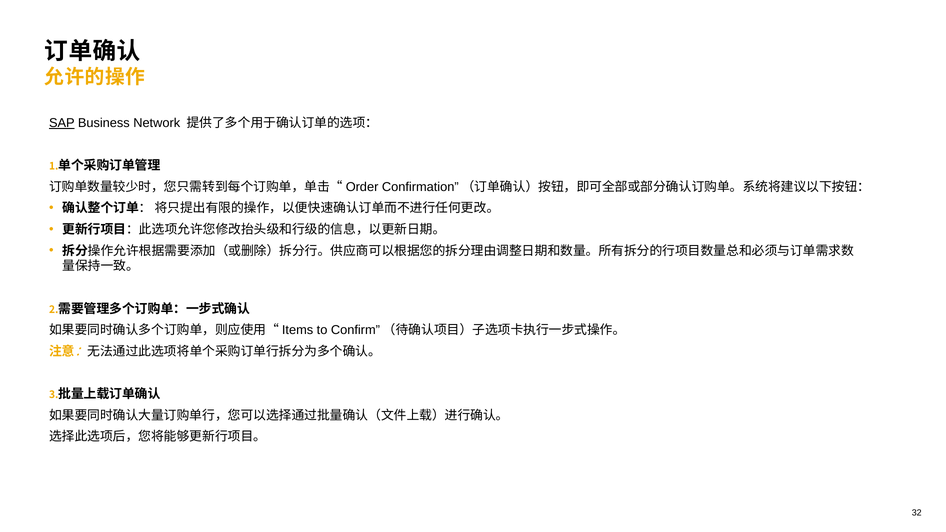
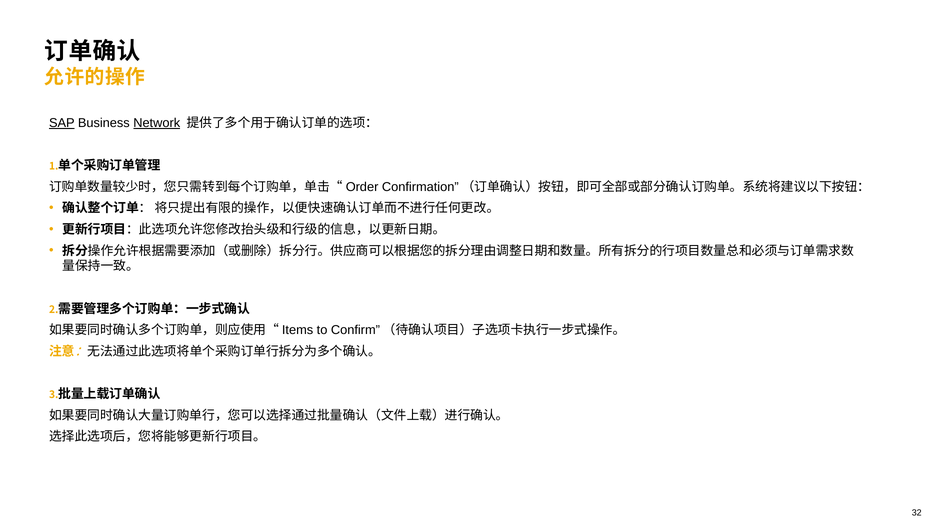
Network underline: none -> present
